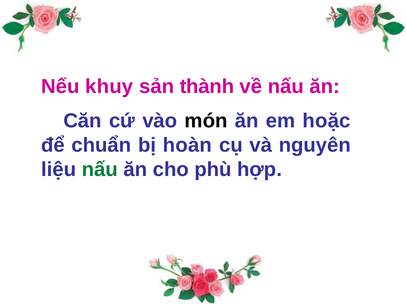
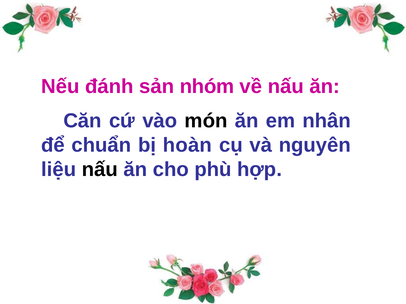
khuy: khuy -> đánh
thành: thành -> nhóm
hoặc: hoặc -> nhân
nấu at (100, 170) colour: green -> black
